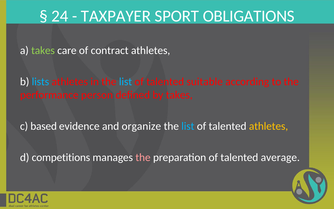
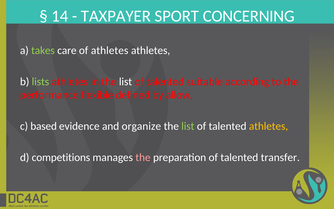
24: 24 -> 14
OBLIGATIONS: OBLIGATIONS -> CONCERNING
of contract: contract -> athletes
lists colour: light blue -> light green
list at (126, 82) colour: light blue -> white
person: person -> flexible
by takes: takes -> allow
list at (188, 126) colour: light blue -> light green
average: average -> transfer
